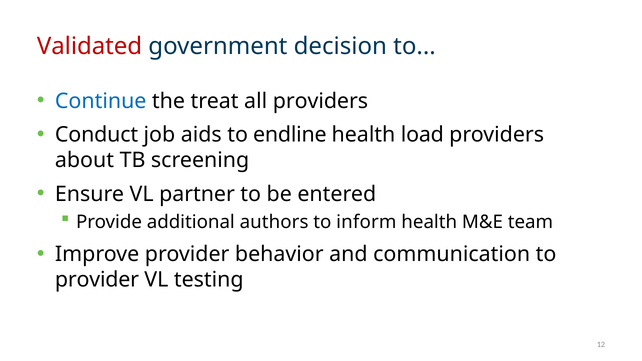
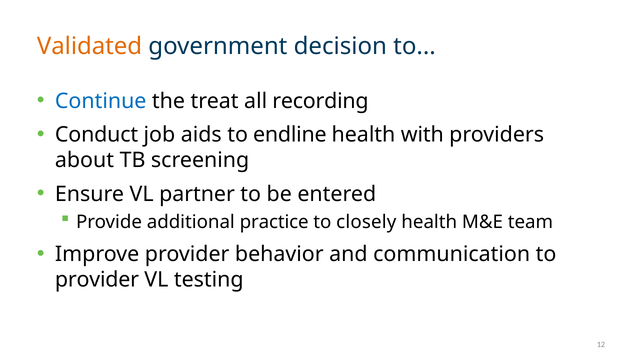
Validated colour: red -> orange
all providers: providers -> recording
load: load -> with
authors: authors -> practice
inform: inform -> closely
